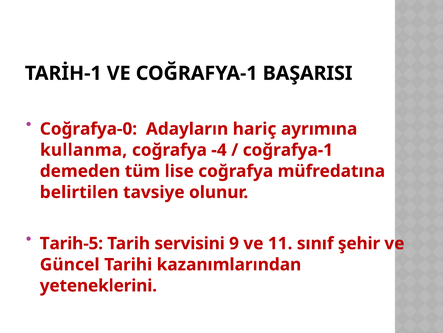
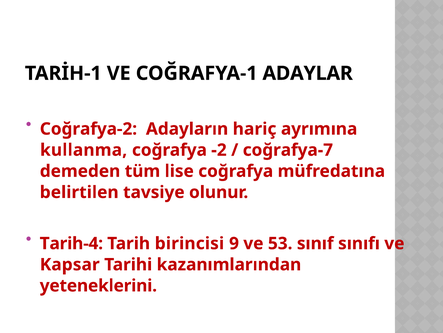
BAŞARISI: BAŞARISI -> ADAYLAR
Coğrafya-0: Coğrafya-0 -> Coğrafya-2
-4: -4 -> -2
coğrafya-1 at (288, 150): coğrafya-1 -> coğrafya-7
Tarih-5: Tarih-5 -> Tarih-4
servisini: servisini -> birincisi
11: 11 -> 53
şehir: şehir -> sınıfı
Güncel: Güncel -> Kapsar
